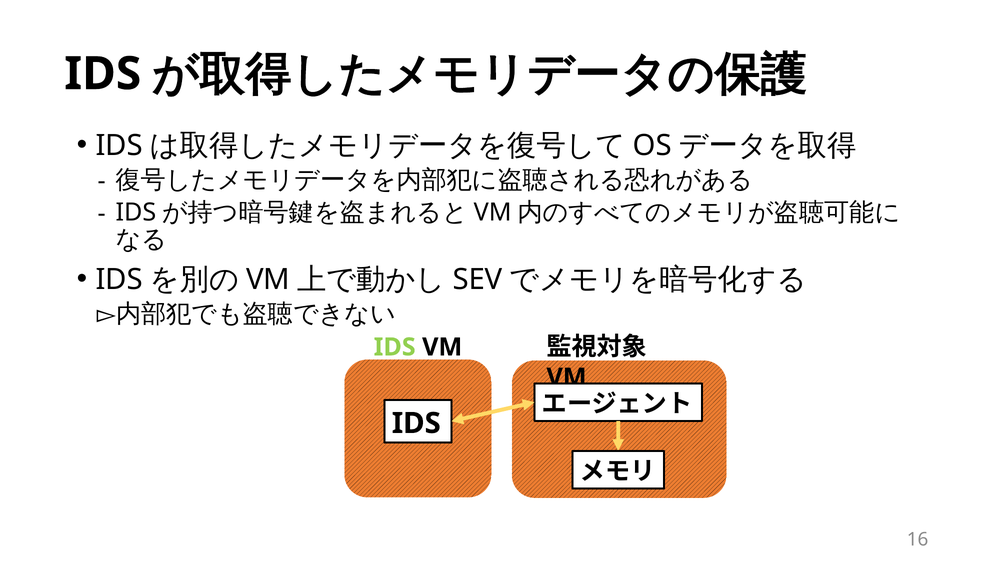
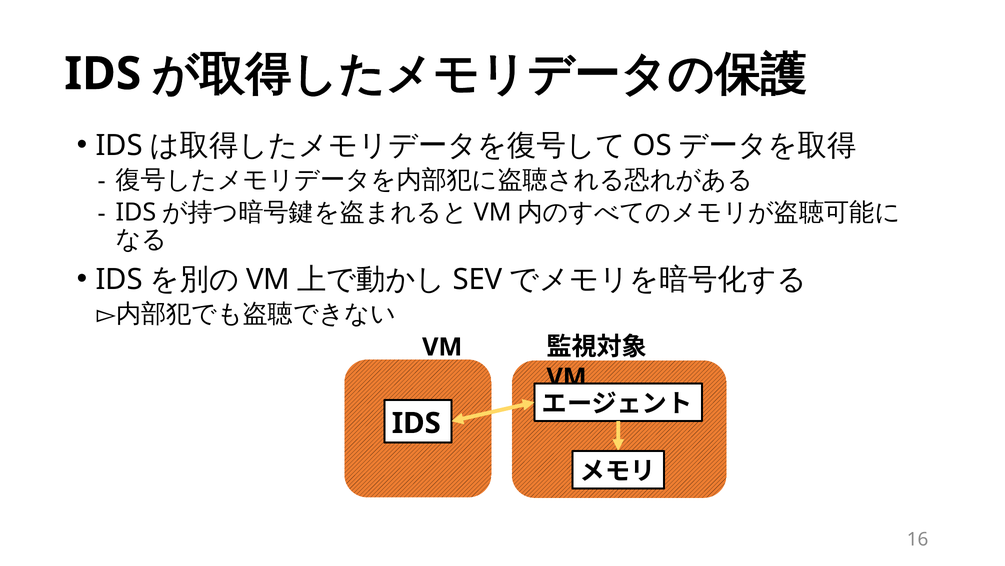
IDS at (395, 347) colour: light green -> white
